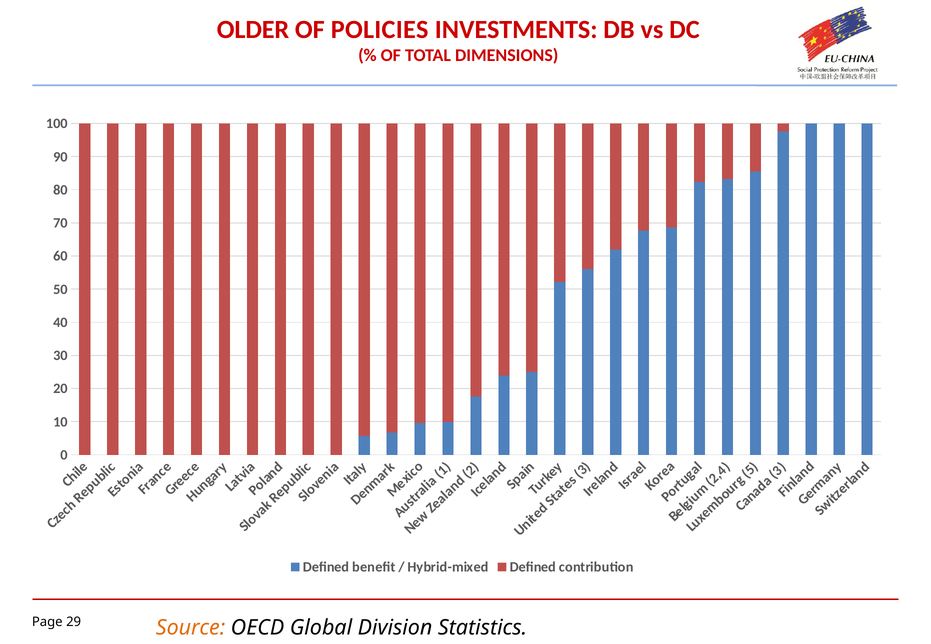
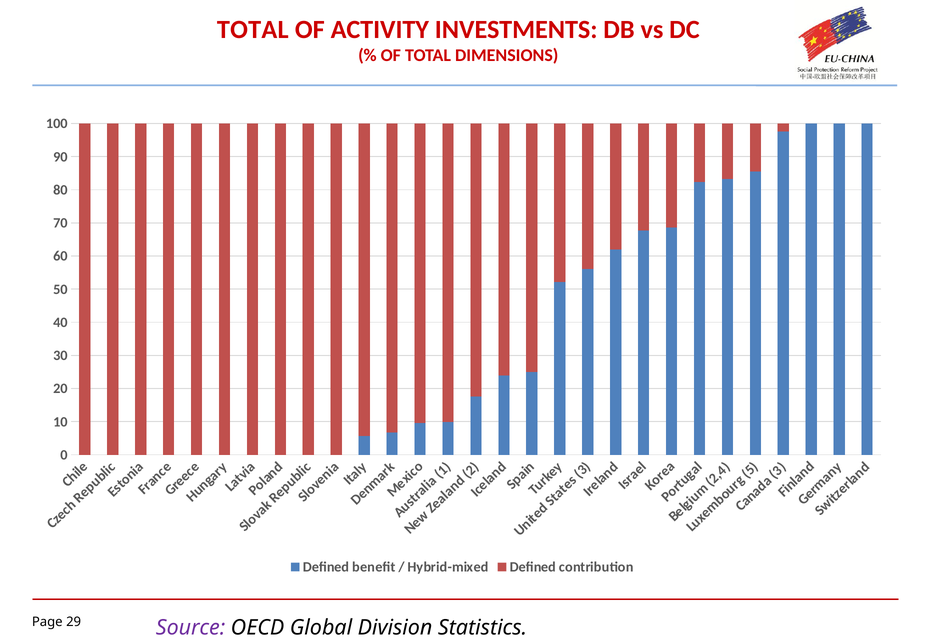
OLDER at (253, 29): OLDER -> TOTAL
POLICIES: POLICIES -> ACTIVITY
Source colour: orange -> purple
